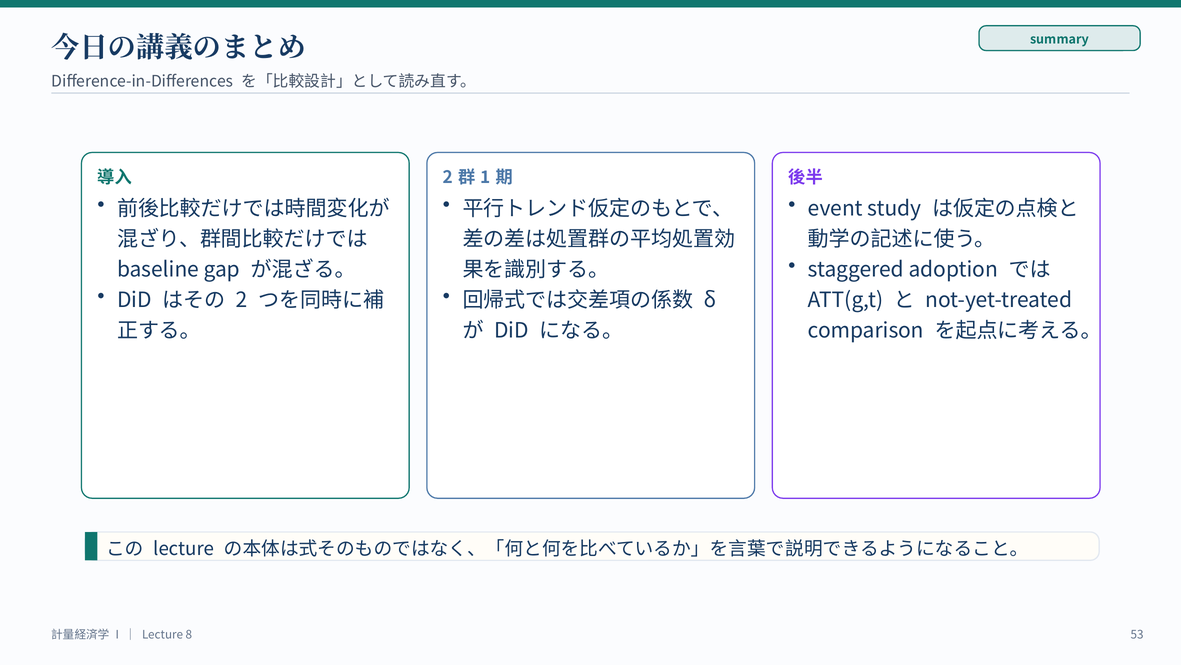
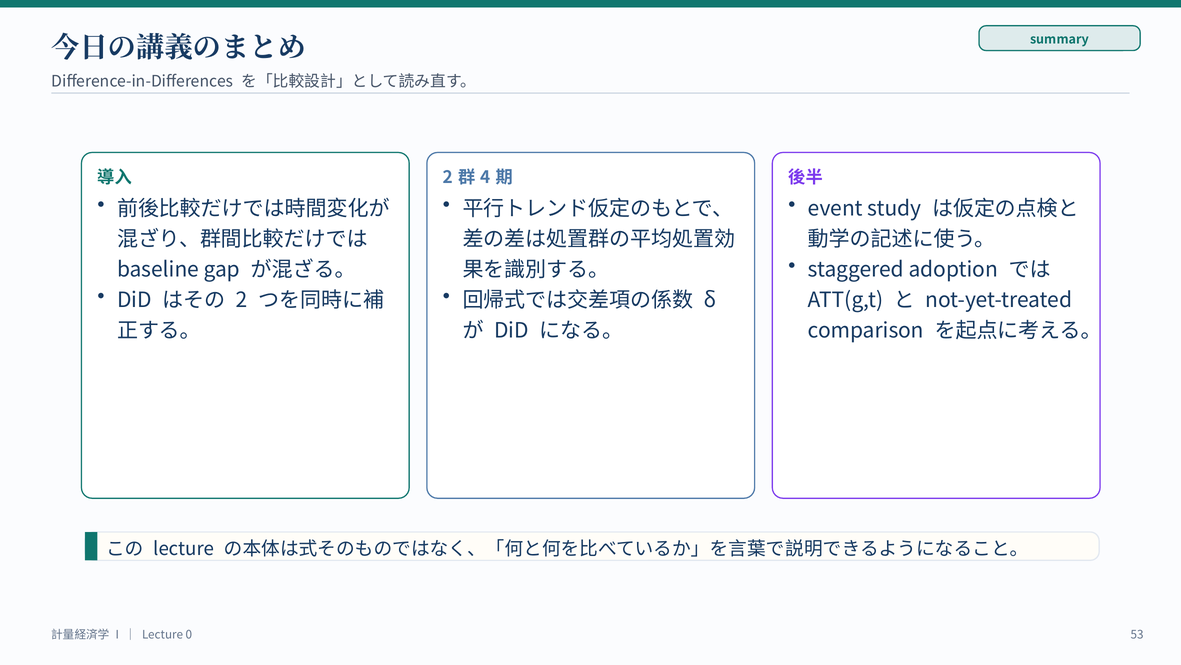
1: 1 -> 4
8: 8 -> 0
